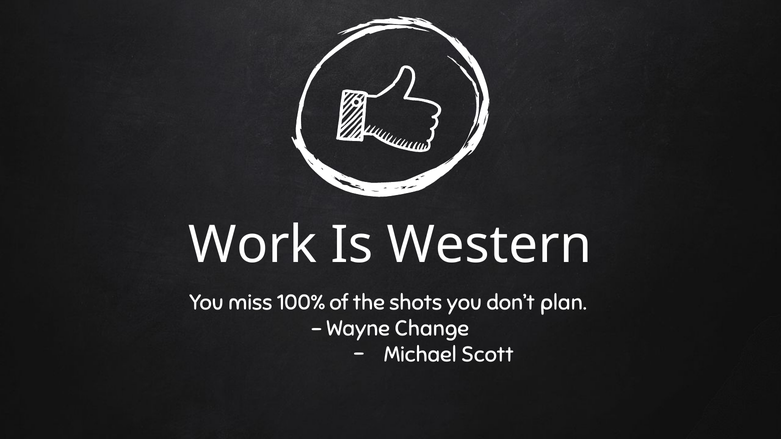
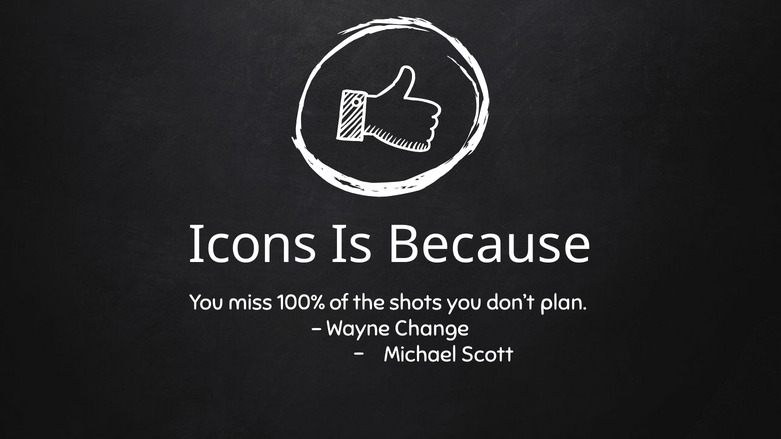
Work: Work -> Icons
Western: Western -> Because
